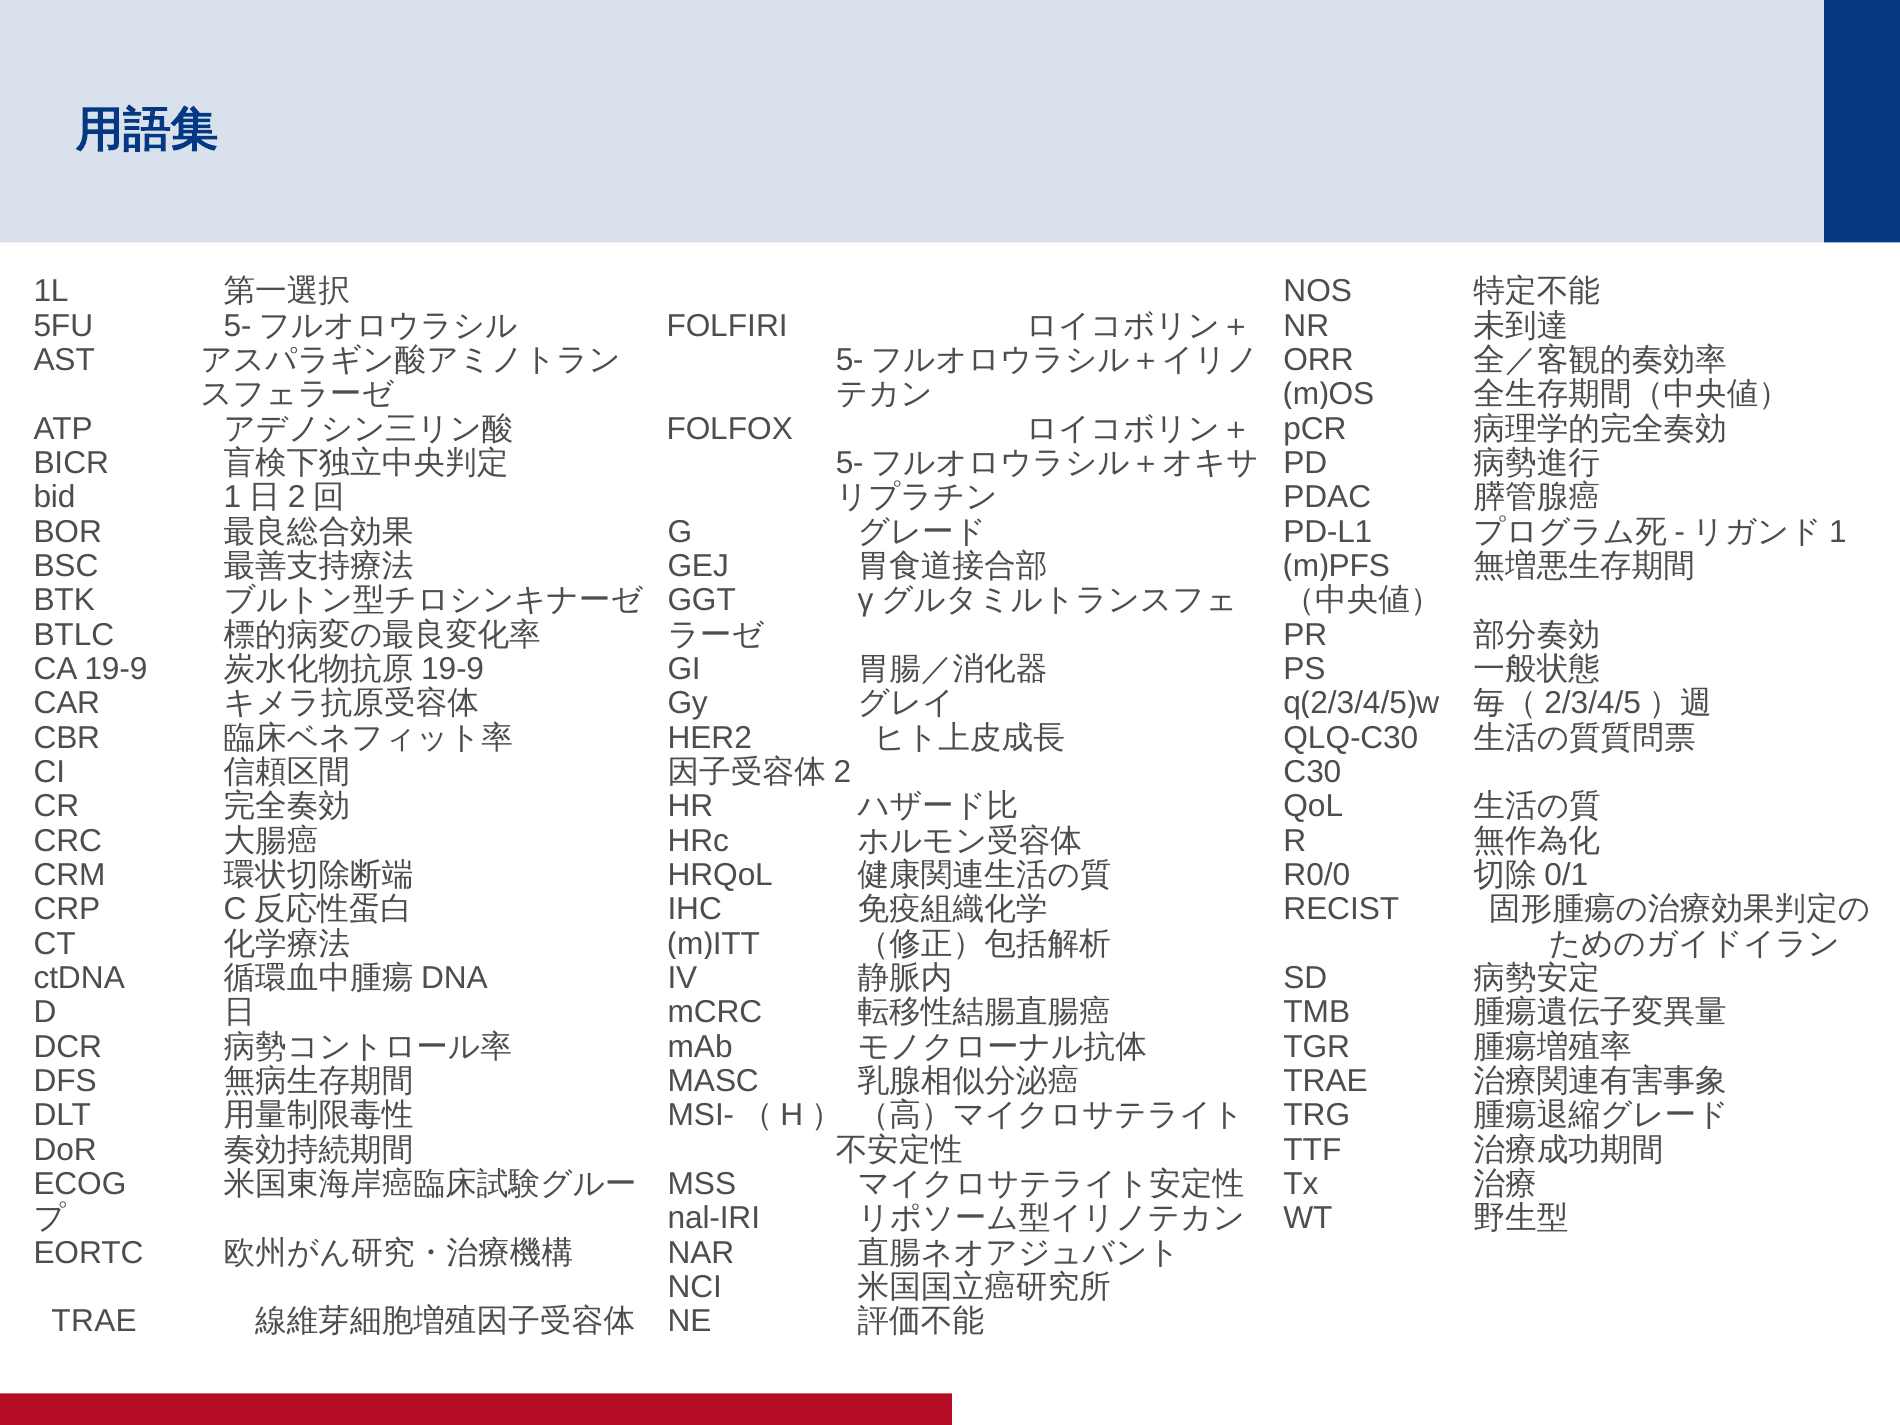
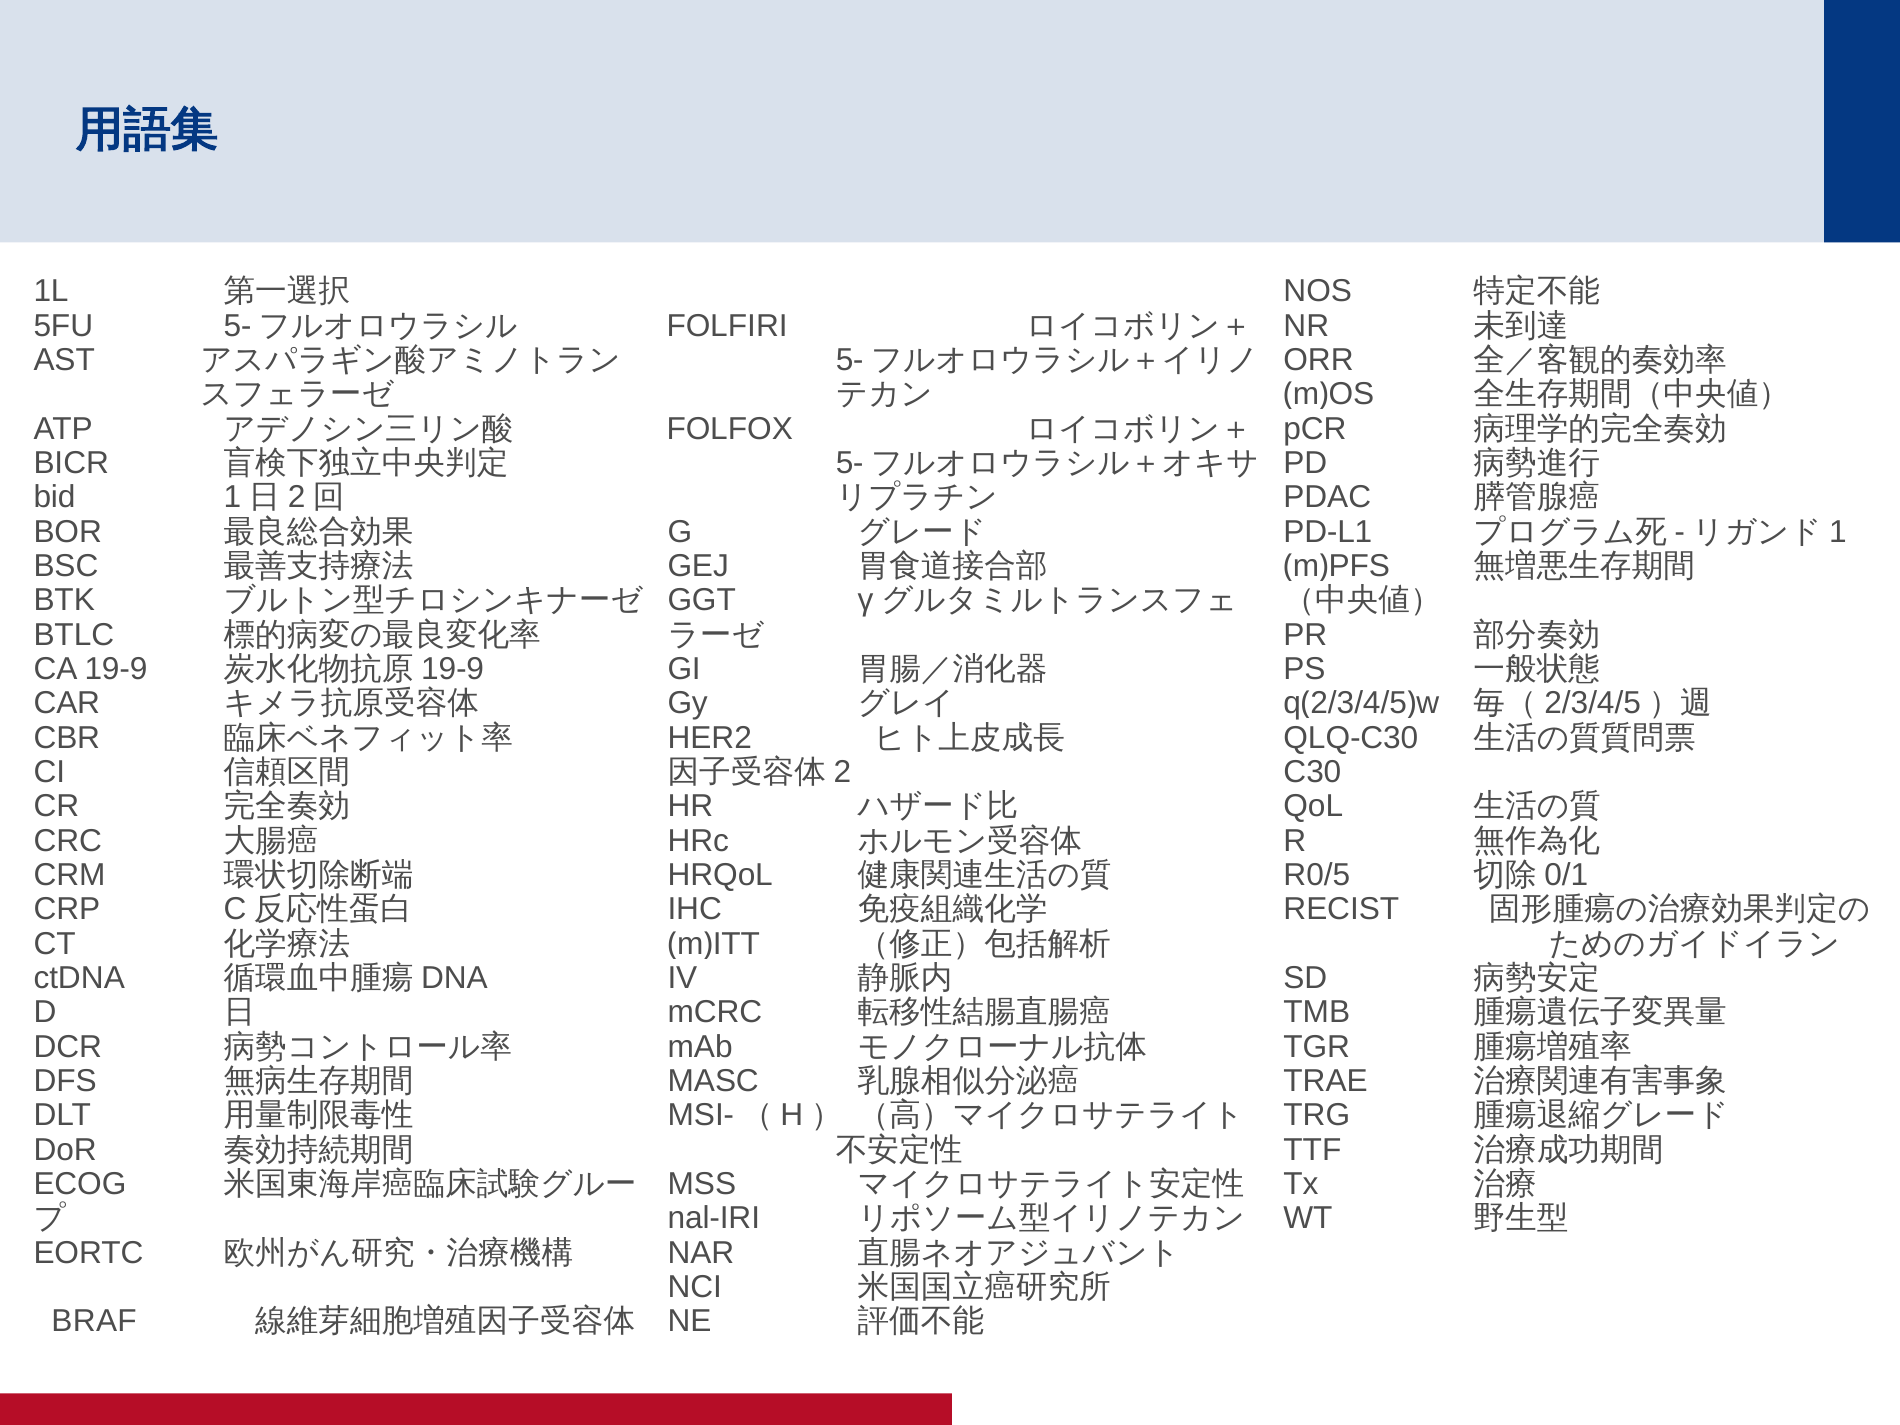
R0/0: R0/0 -> R0/5
TRAE at (94, 1321): TRAE -> BRAF
